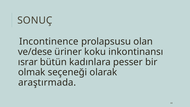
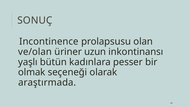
ve/dese: ve/dese -> ve/olan
koku: koku -> uzun
ısrar: ısrar -> yaşlı
